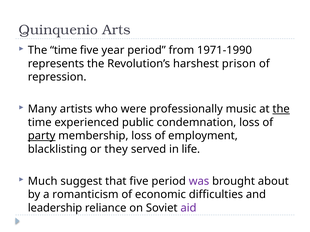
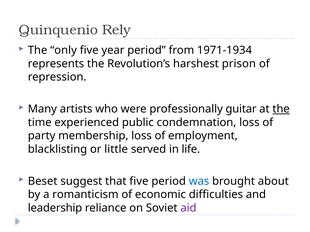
Arts: Arts -> Rely
time at (64, 50): time -> only
1971-1990: 1971-1990 -> 1971-1934
music: music -> guitar
party underline: present -> none
they: they -> little
Much: Much -> Beset
was colour: purple -> blue
